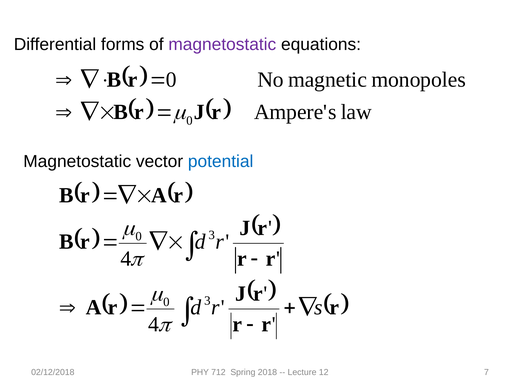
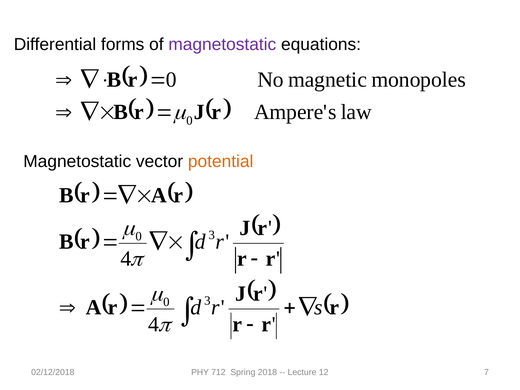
potential colour: blue -> orange
